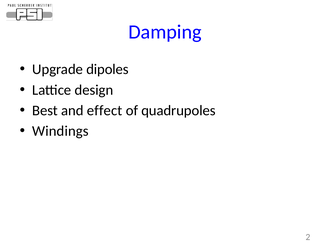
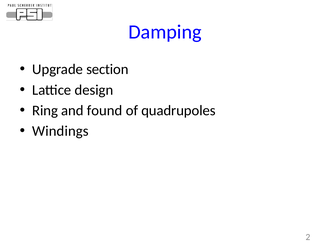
dipoles: dipoles -> section
Best: Best -> Ring
effect: effect -> found
